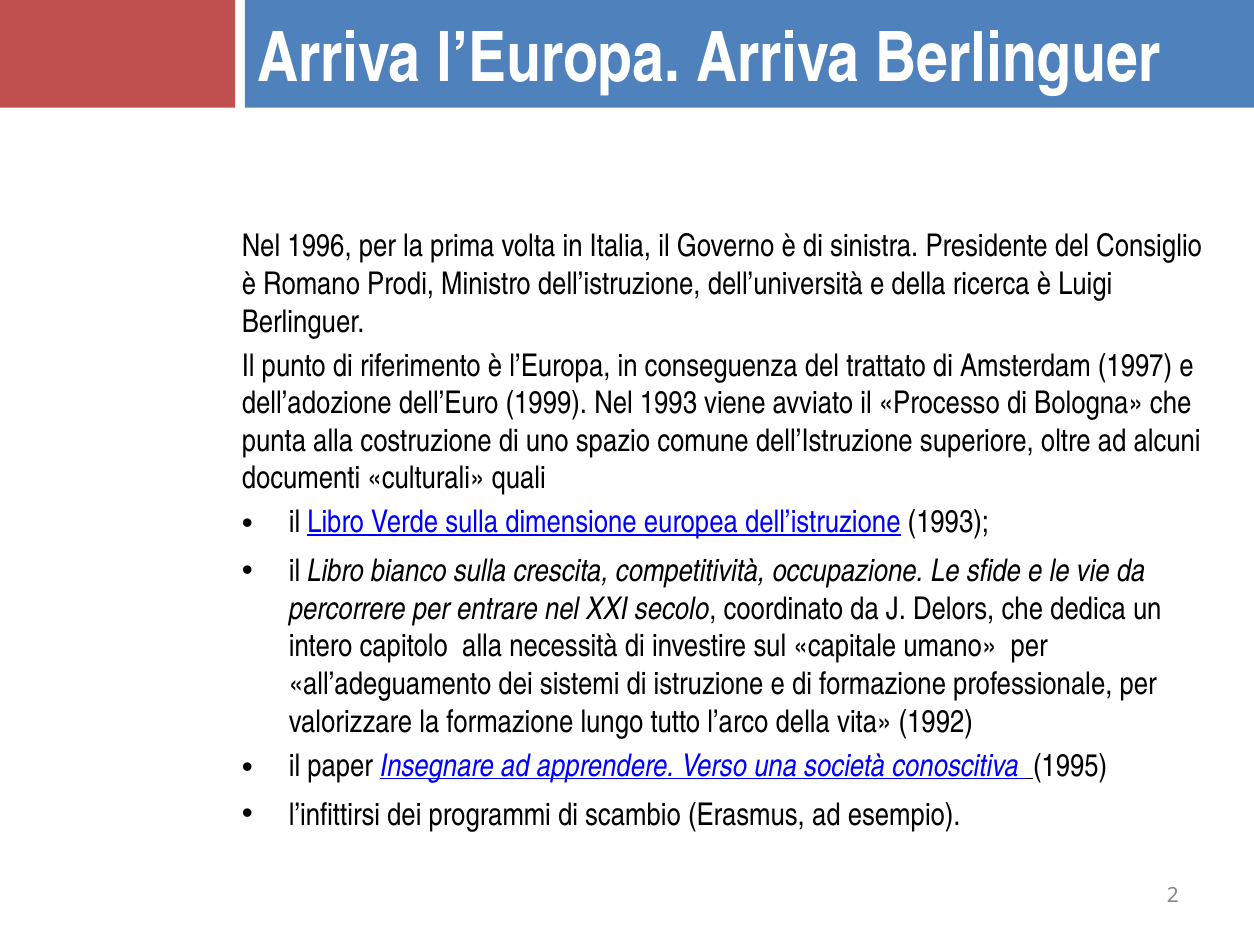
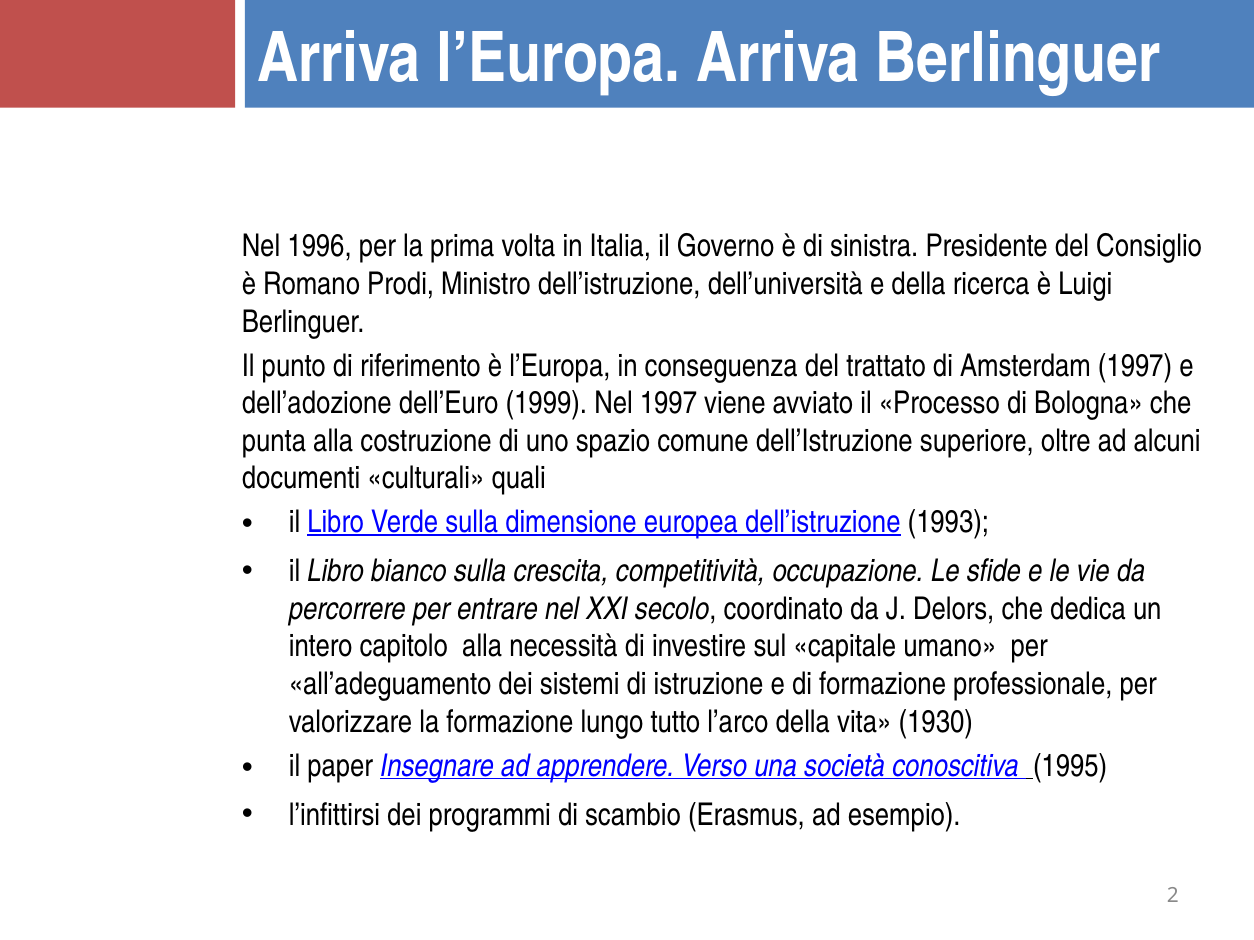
Nel 1993: 1993 -> 1997
1992: 1992 -> 1930
